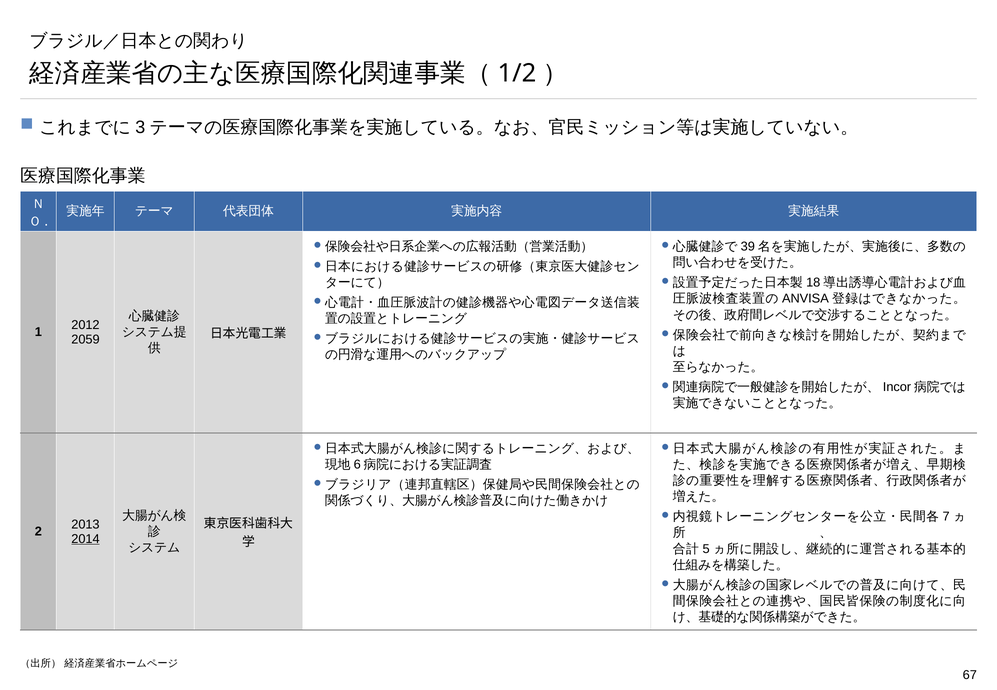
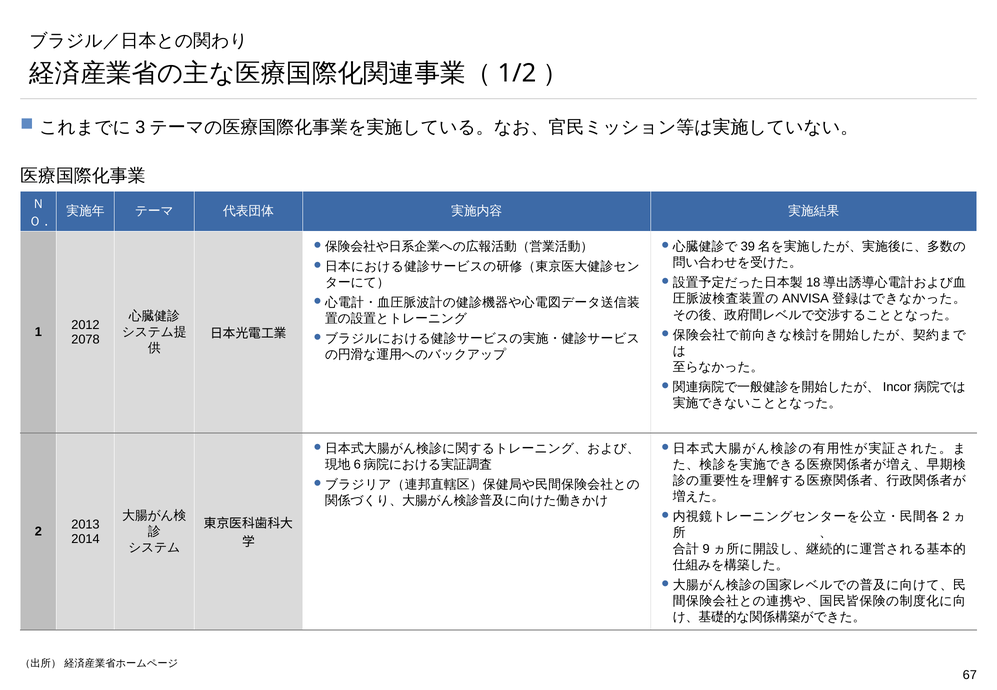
2059: 2059 -> 2078
7 at (946, 517): 7 -> 2
2014 underline: present -> none
5: 5 -> 9
